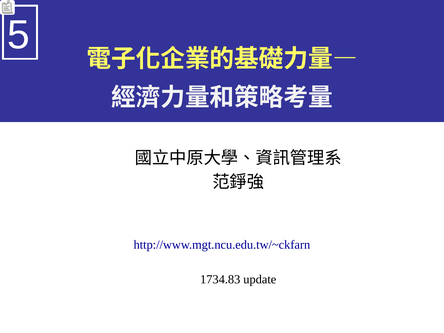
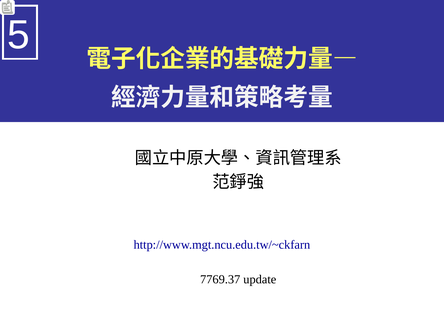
1734.83: 1734.83 -> 7769.37
